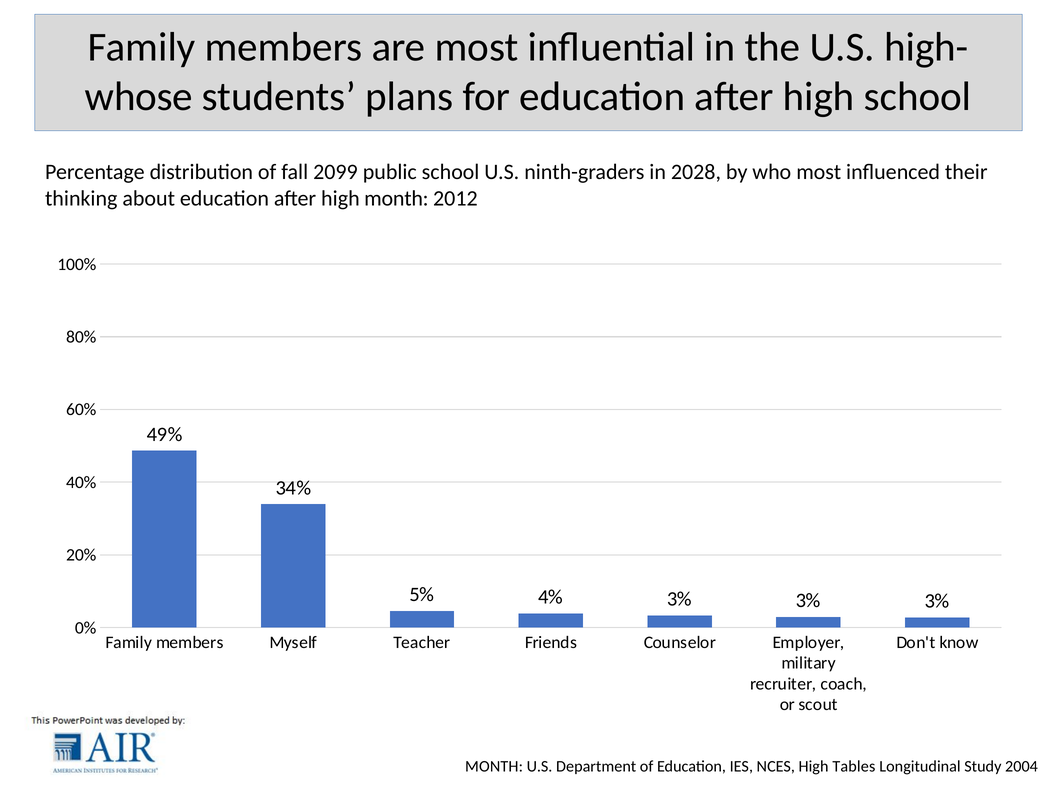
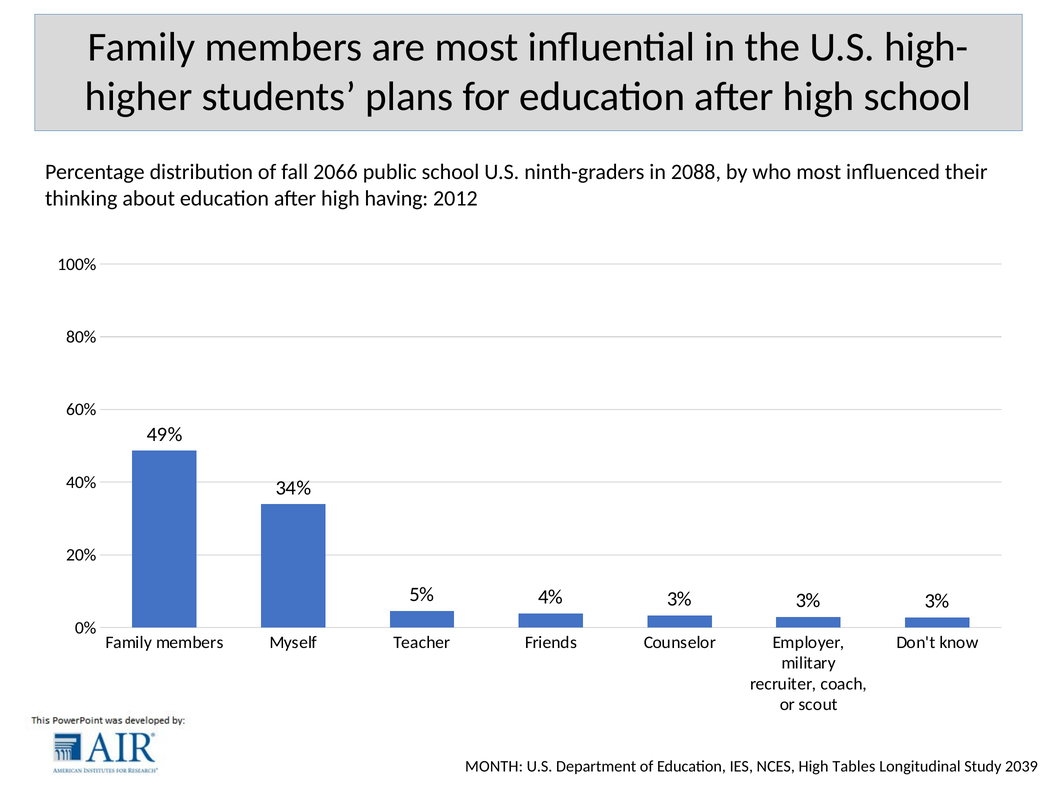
whose: whose -> higher
2099: 2099 -> 2066
2028: 2028 -> 2088
high month: month -> having
2004: 2004 -> 2039
